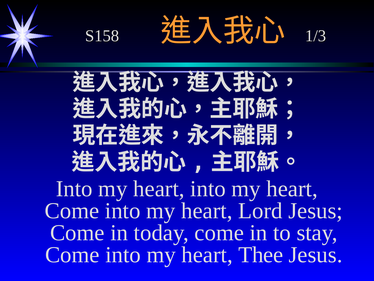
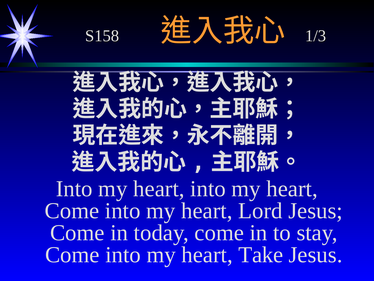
Thee: Thee -> Take
